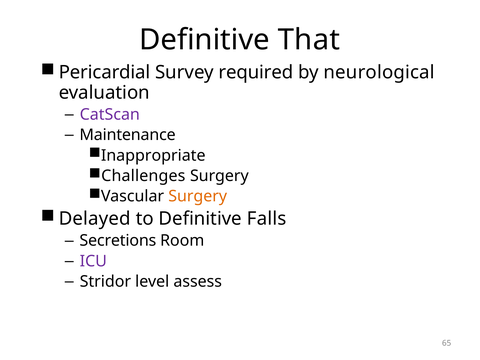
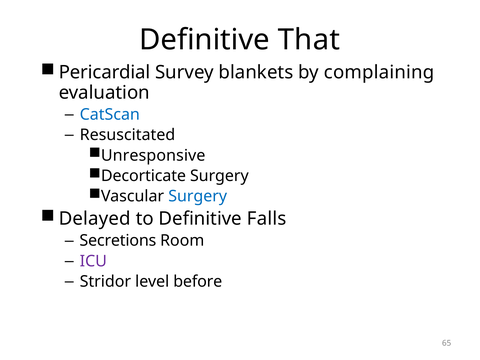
required: required -> blankets
neurological: neurological -> complaining
CatScan colour: purple -> blue
Maintenance: Maintenance -> Resuscitated
Inappropriate: Inappropriate -> Unresponsive
Challenges: Challenges -> Decorticate
Surgery at (198, 196) colour: orange -> blue
assess: assess -> before
